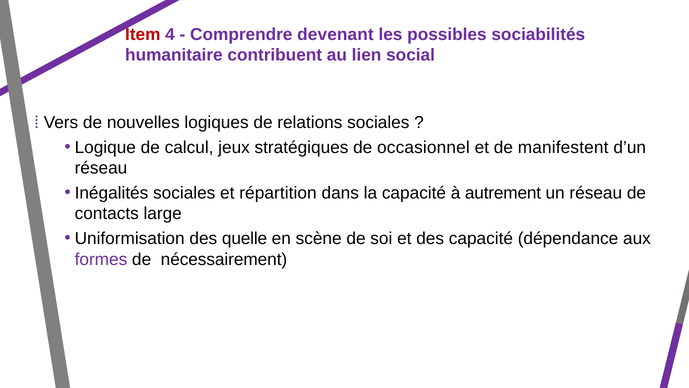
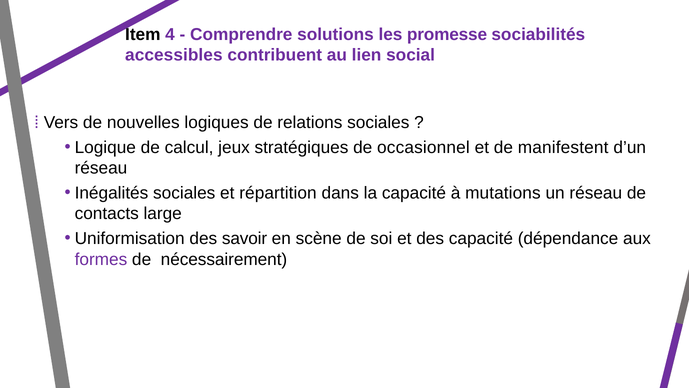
Item colour: red -> black
devenant: devenant -> solutions
possibles: possibles -> promesse
humanitaire: humanitaire -> accessibles
autrement: autrement -> mutations
quelle: quelle -> savoir
